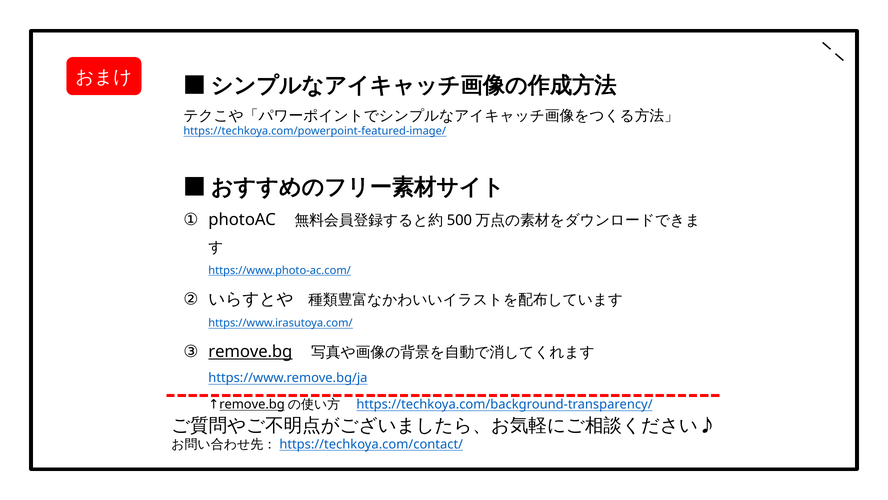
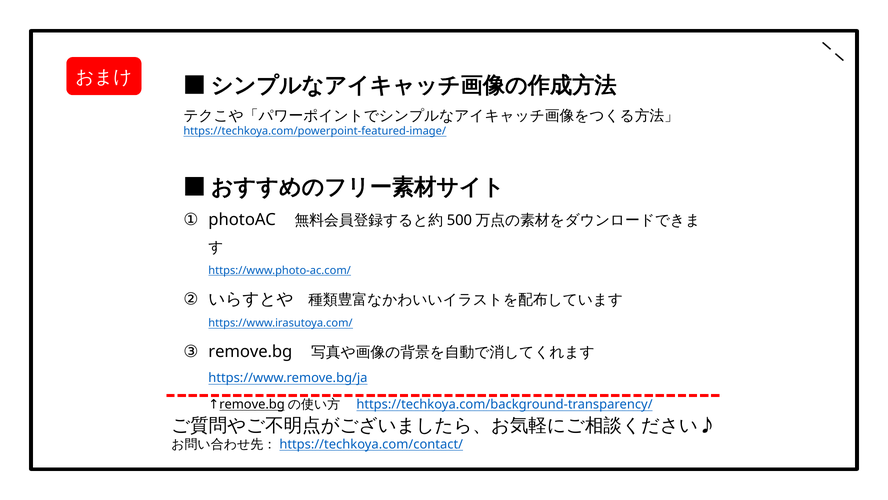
remove.bg at (250, 352) underline: present -> none
